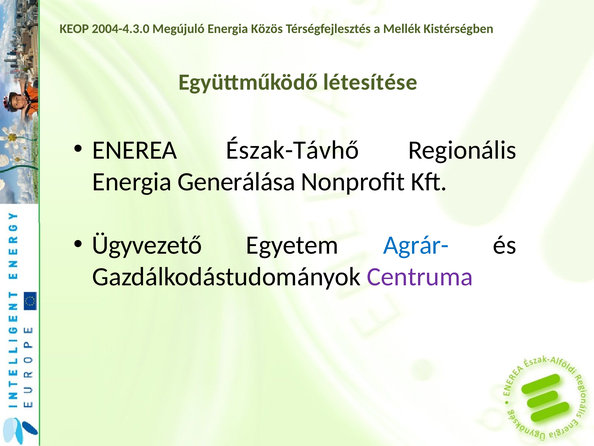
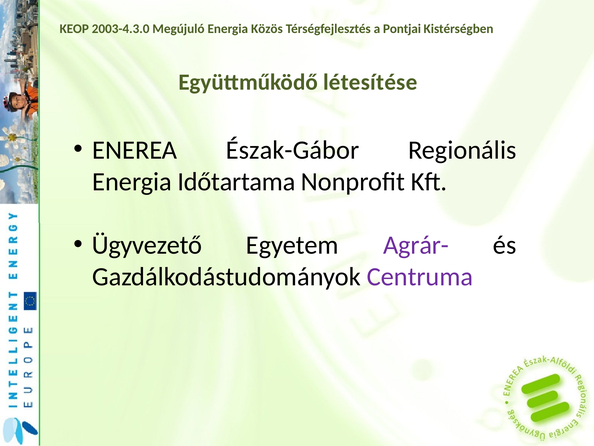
2004-4.3.0: 2004-4.3.0 -> 2003-4.3.0
Mellék: Mellék -> Pontjai
Észak-Távhő: Észak-Távhő -> Észak-Gábor
Generálása: Generálása -> Időtartama
Agrár- colour: blue -> purple
